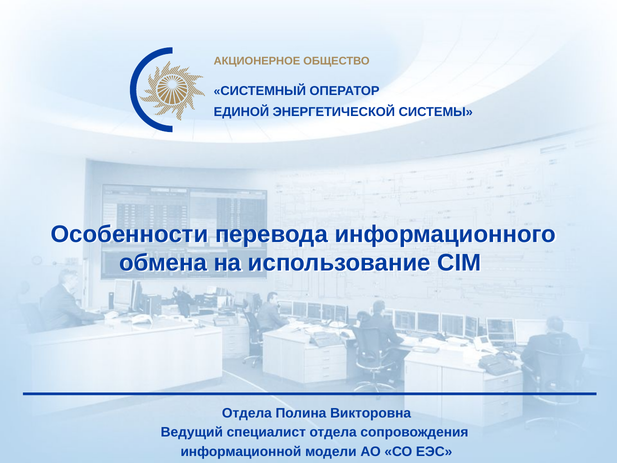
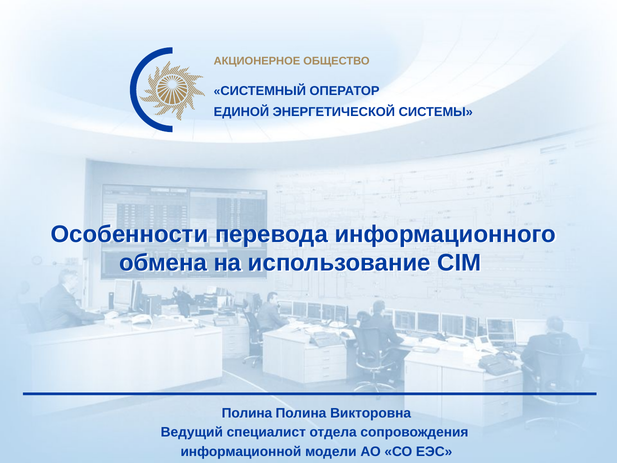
Отдела at (247, 413): Отдела -> Полина
